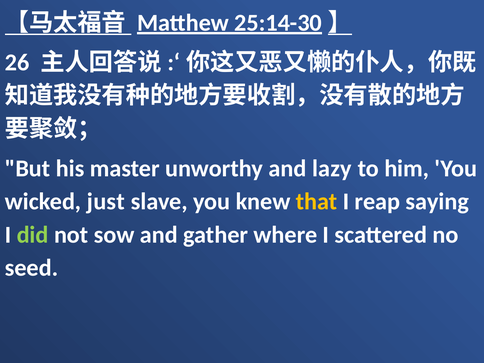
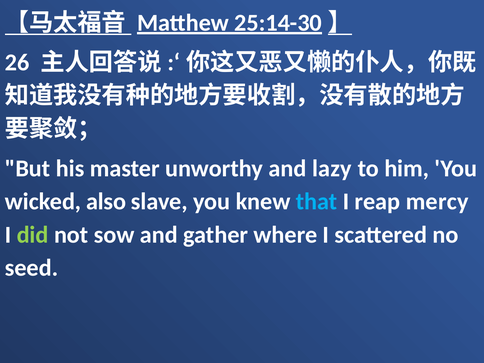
just: just -> also
that colour: yellow -> light blue
saying: saying -> mercy
